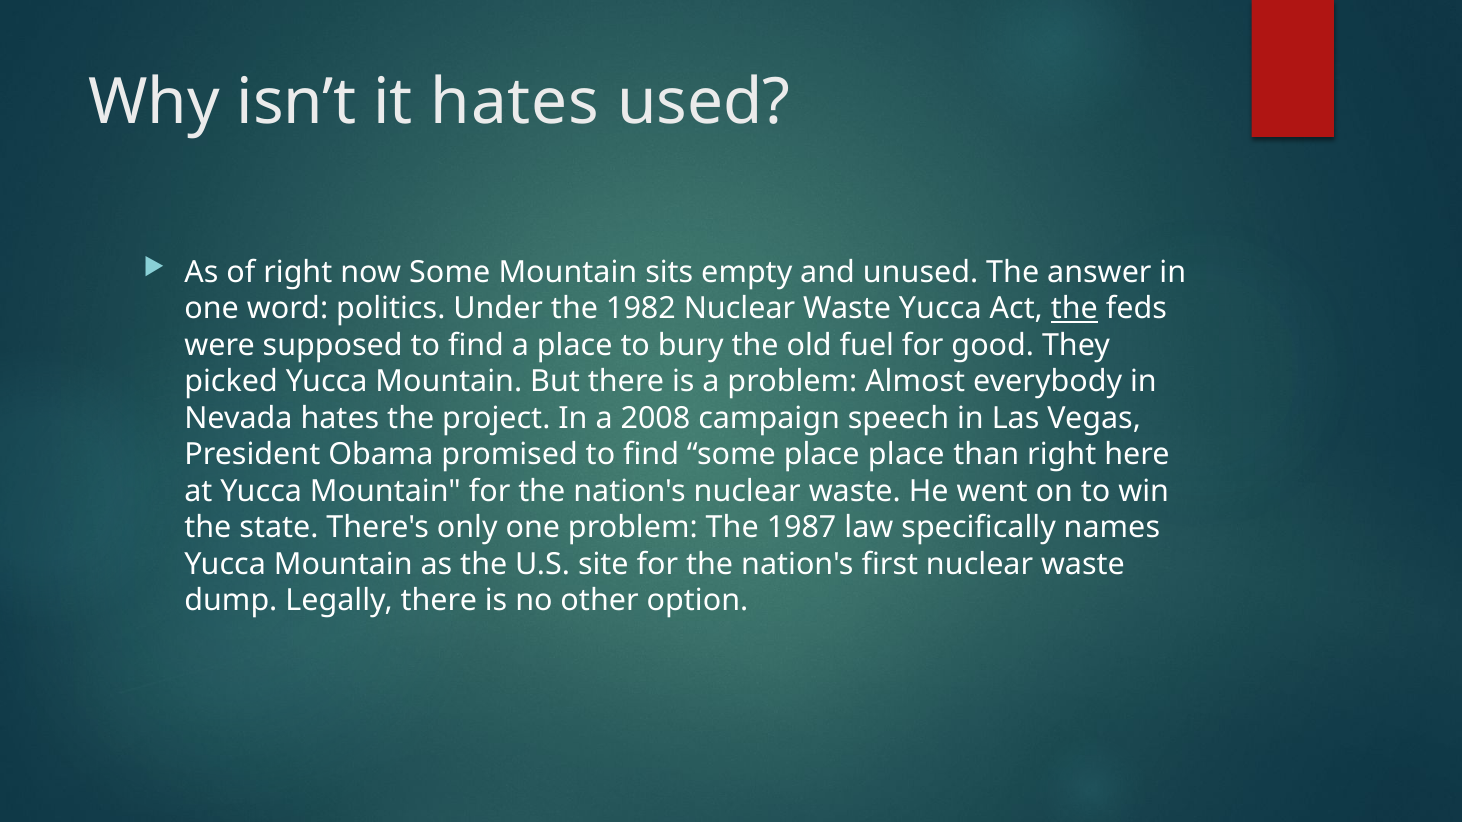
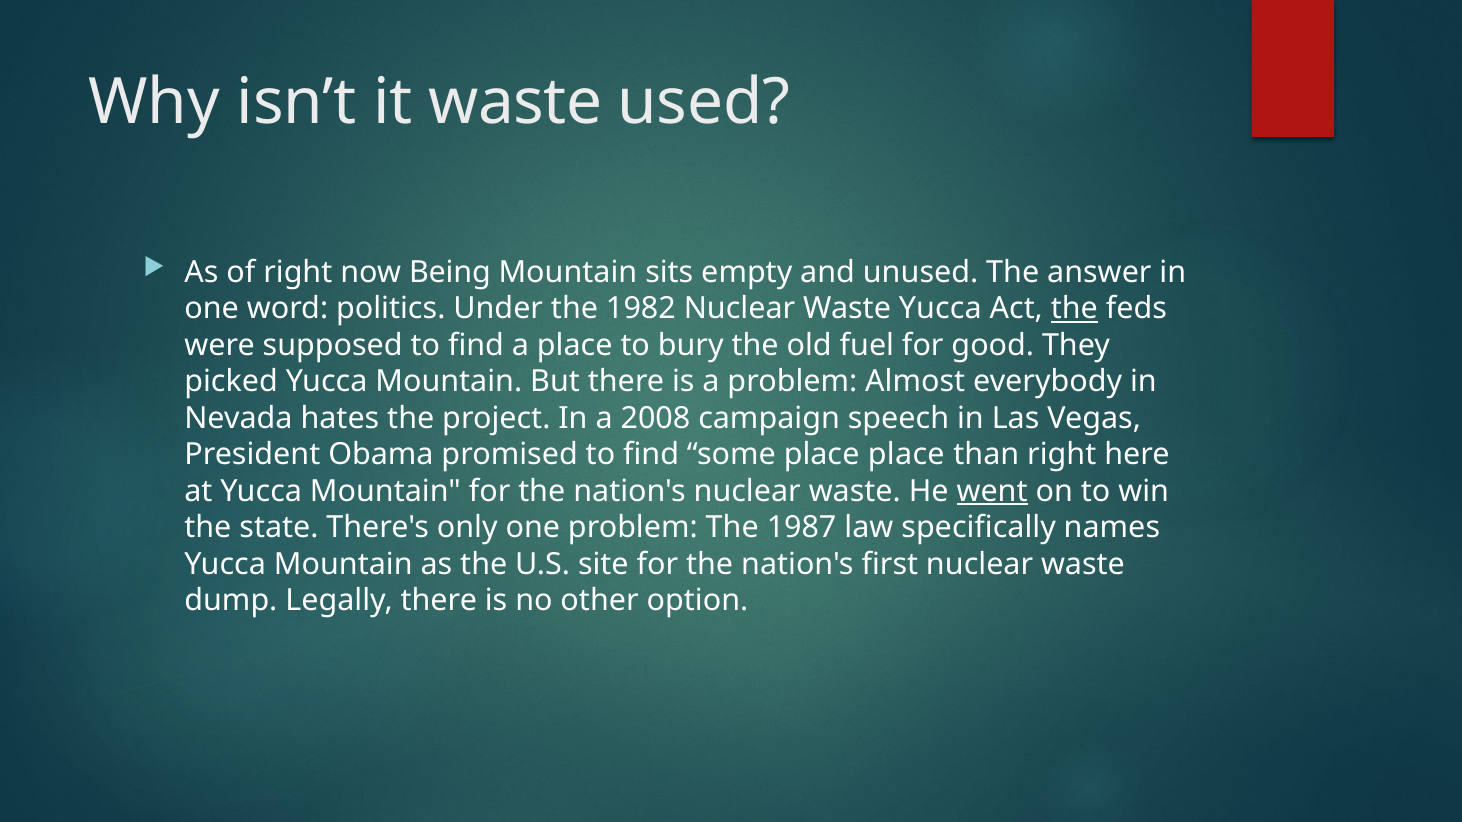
it hates: hates -> waste
now Some: Some -> Being
went underline: none -> present
